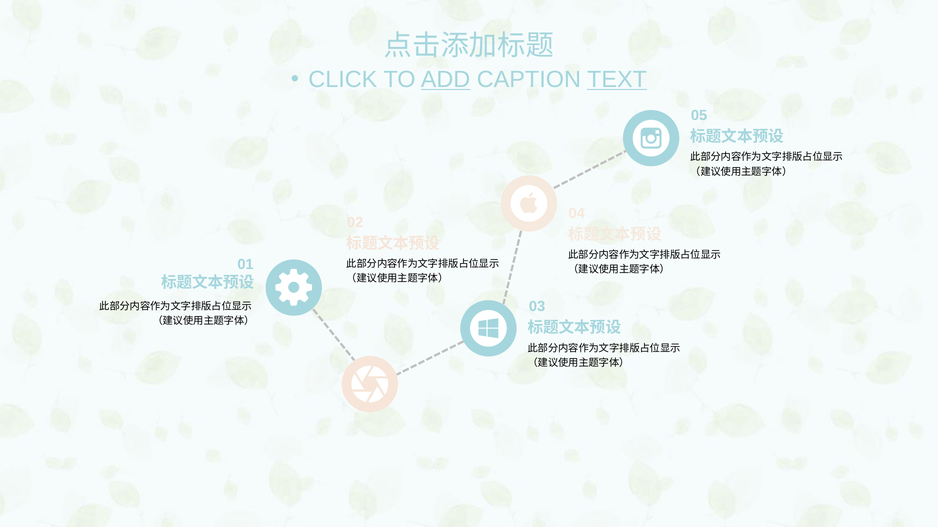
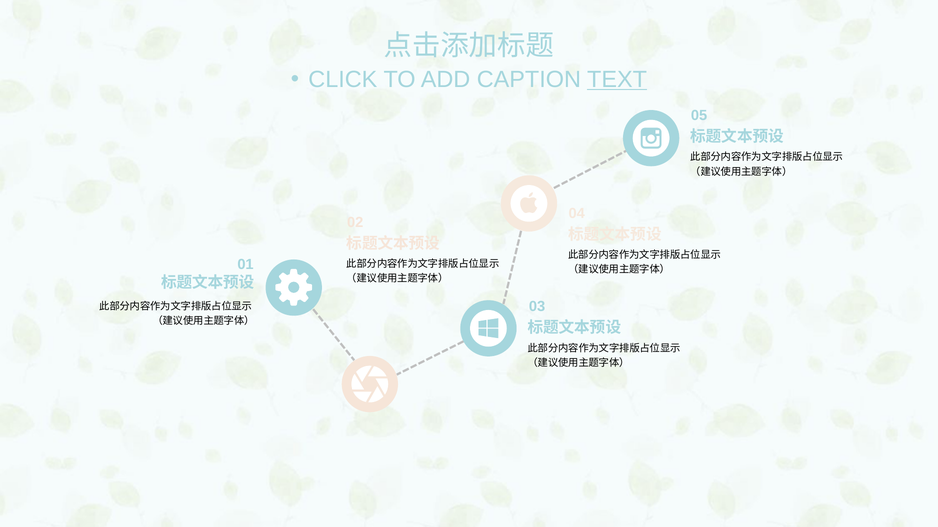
ADD underline: present -> none
